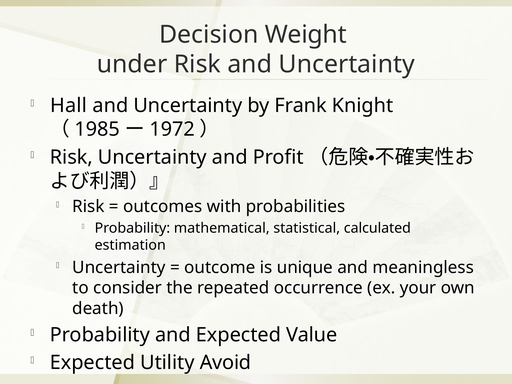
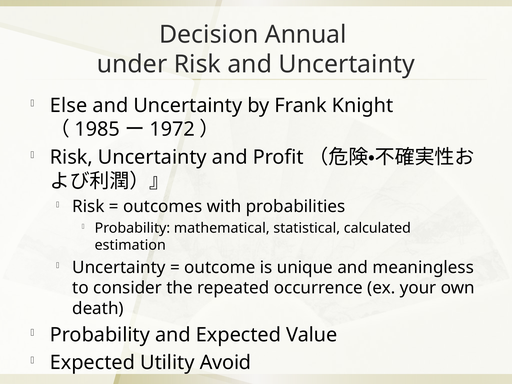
Weight: Weight -> Annual
Hall: Hall -> Else
